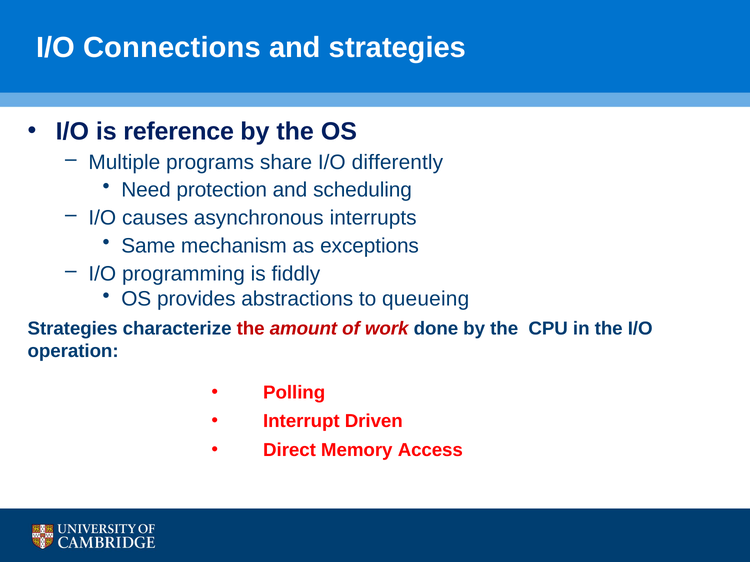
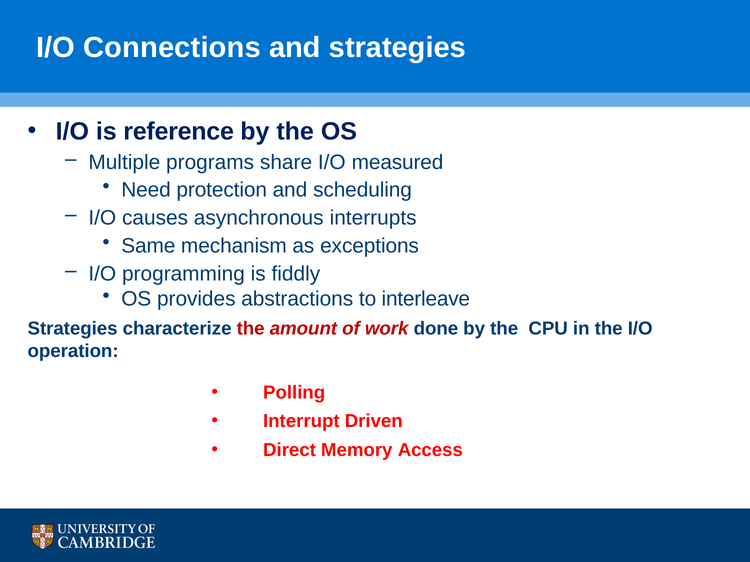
differently: differently -> measured
queueing: queueing -> interleave
